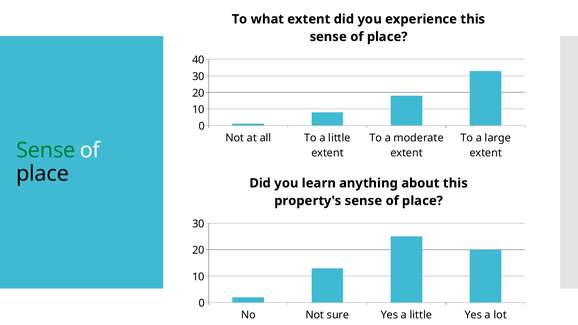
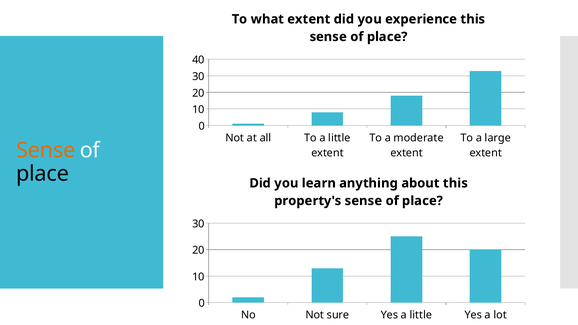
Sense at (46, 150) colour: green -> orange
